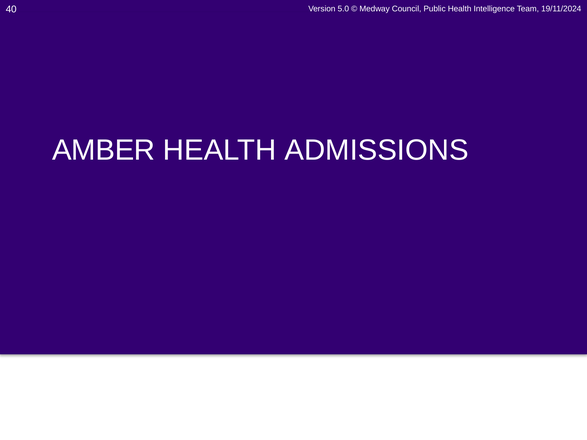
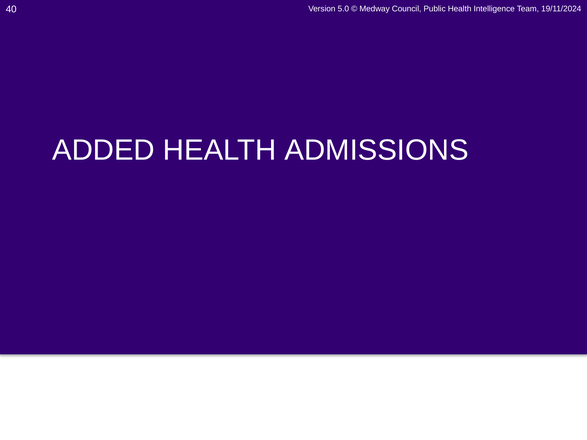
AMBER: AMBER -> ADDED
